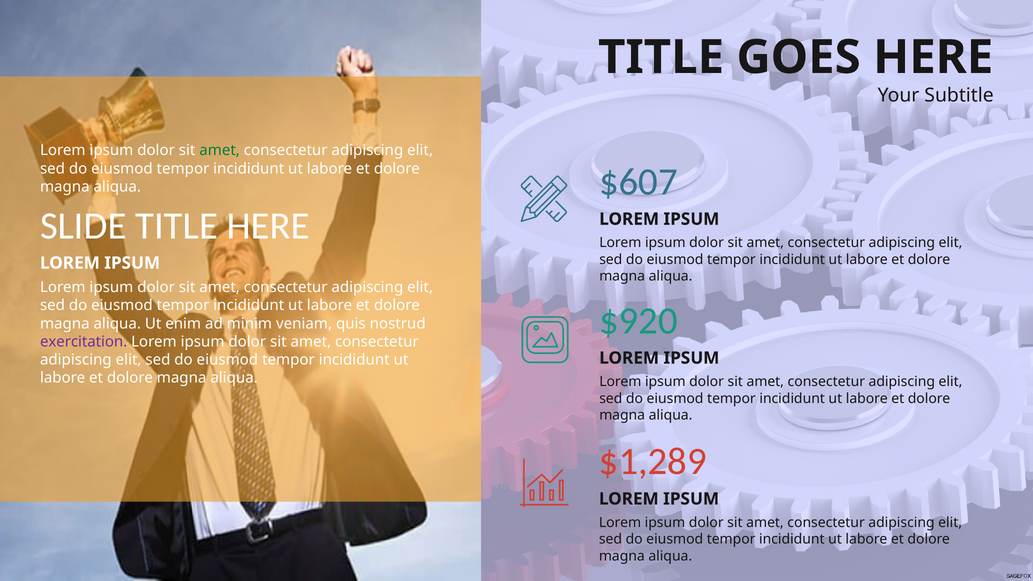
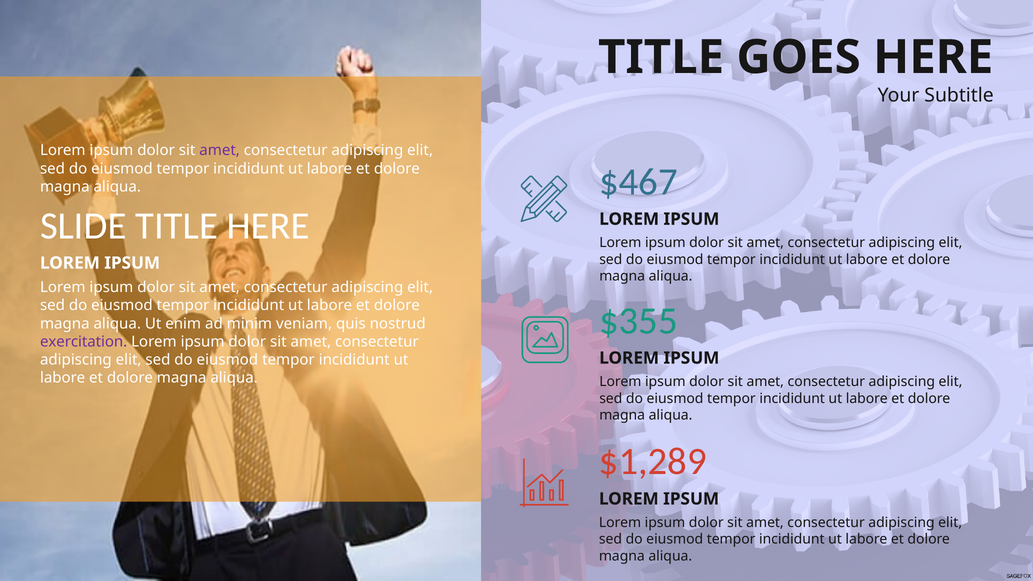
amet at (220, 151) colour: green -> purple
$607: $607 -> $467
$920: $920 -> $355
